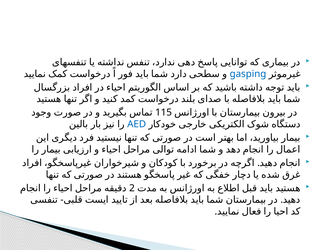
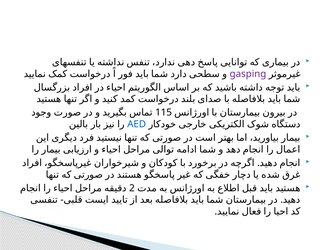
gasping colour: blue -> purple
